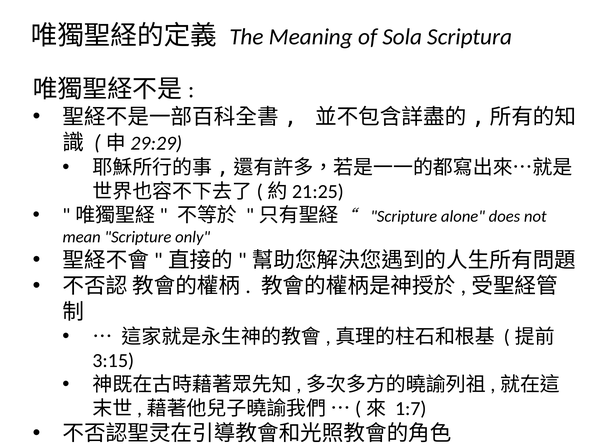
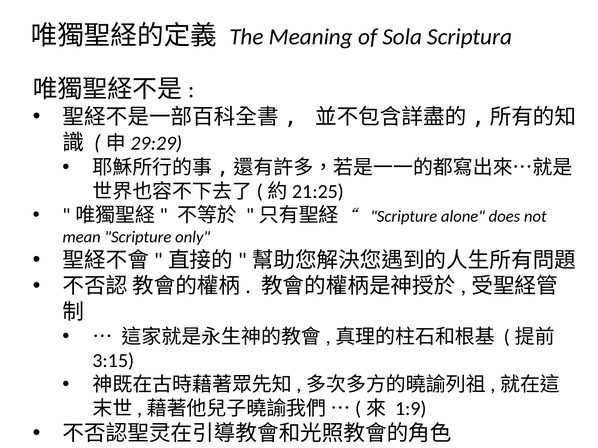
1:7: 1:7 -> 1:9
